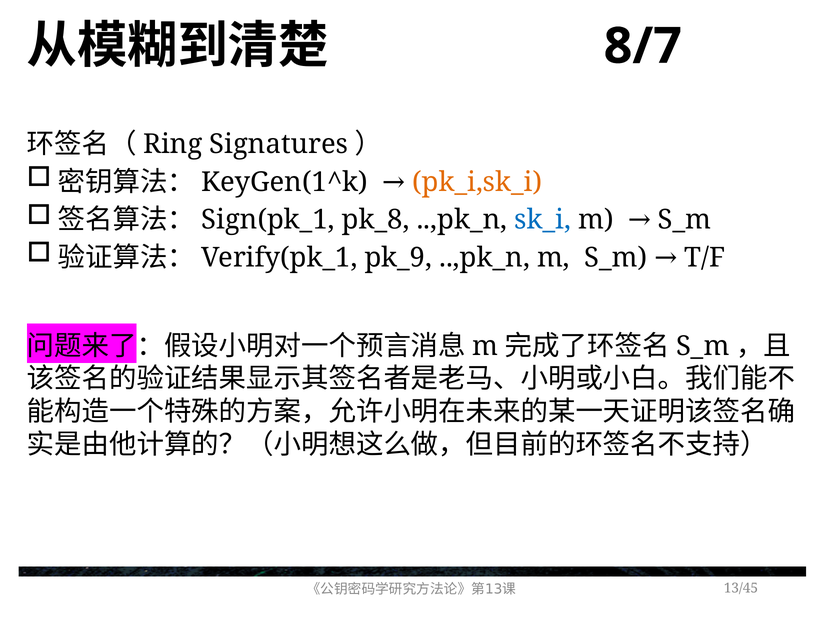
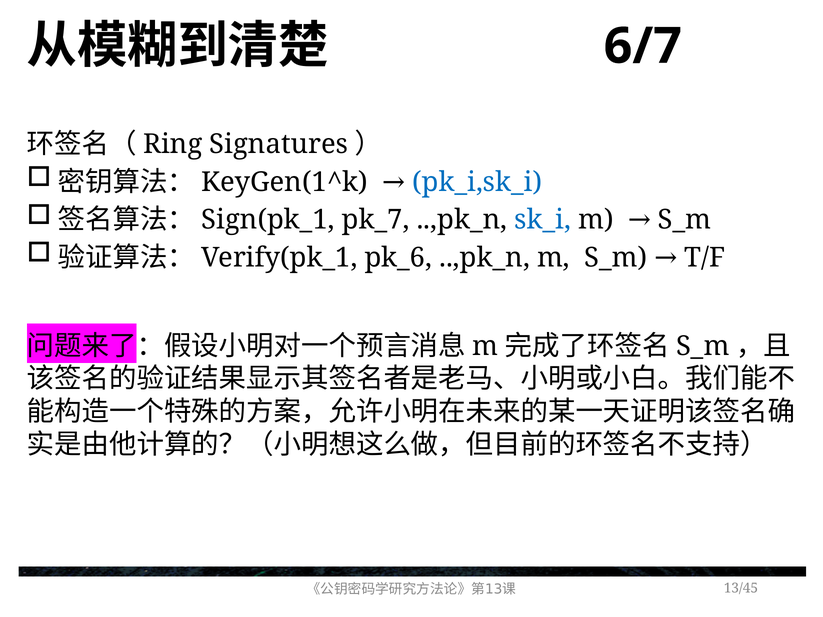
8/7: 8/7 -> 6/7
pk_i,sk_i colour: orange -> blue
pk_8: pk_8 -> pk_7
pk_9: pk_9 -> pk_6
